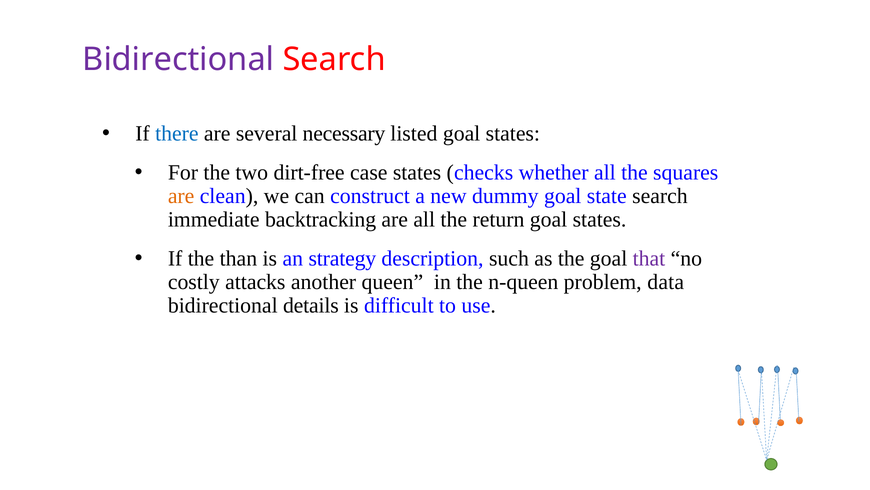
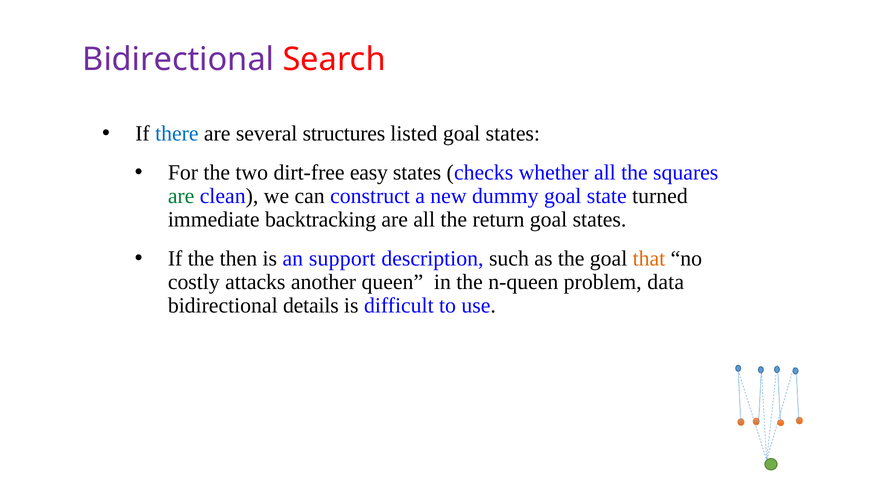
necessary: necessary -> structures
case: case -> easy
are at (181, 196) colour: orange -> green
state search: search -> turned
than: than -> then
strategy: strategy -> support
that colour: purple -> orange
